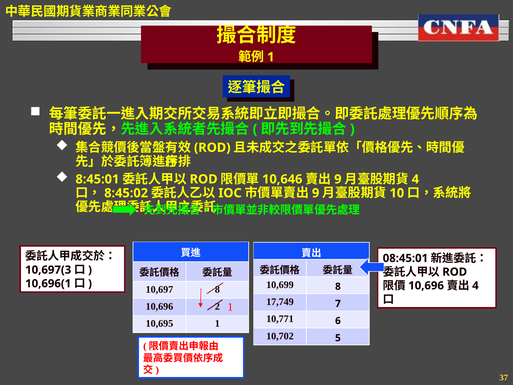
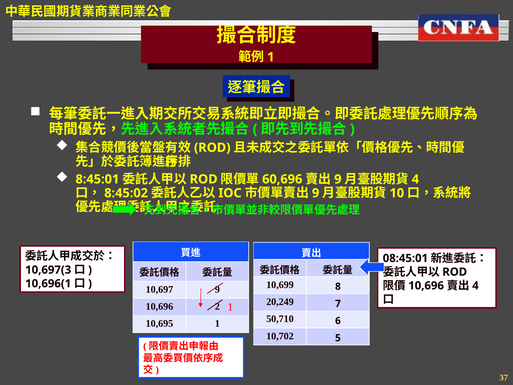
10,646: 10,646 -> 60,696
10,697 8: 8 -> 9
17,749: 17,749 -> 20,249
10,771: 10,771 -> 50,710
